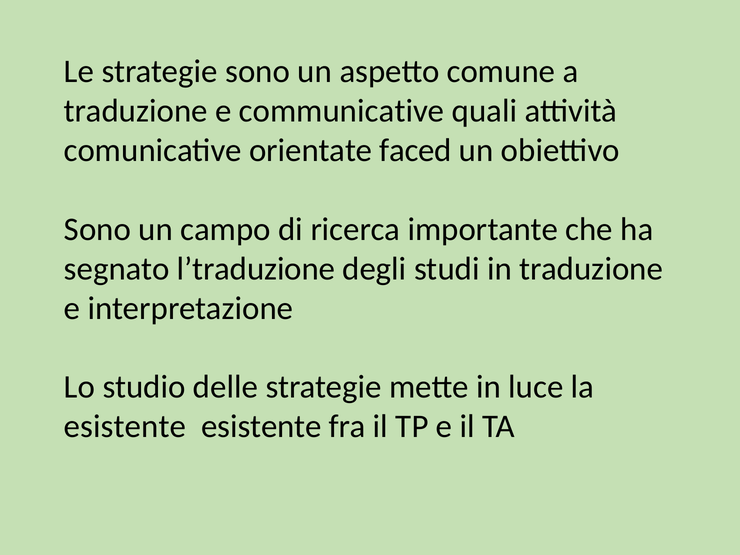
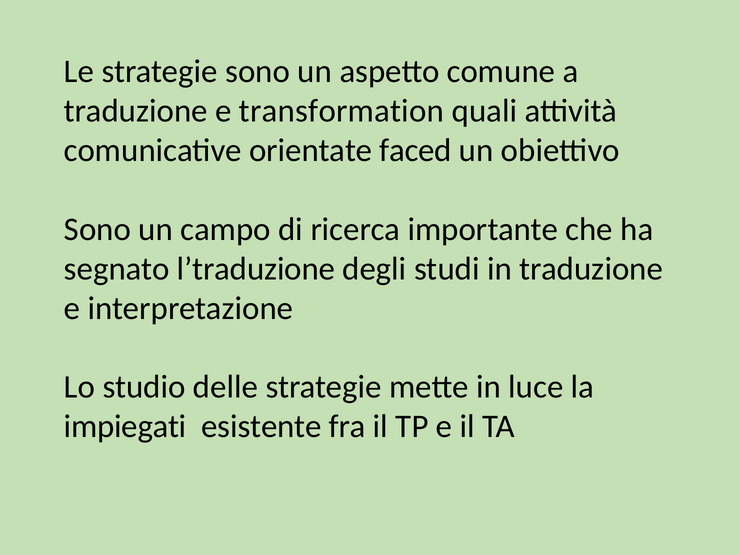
communicative: communicative -> transformation
esistente at (125, 427): esistente -> impiegati
